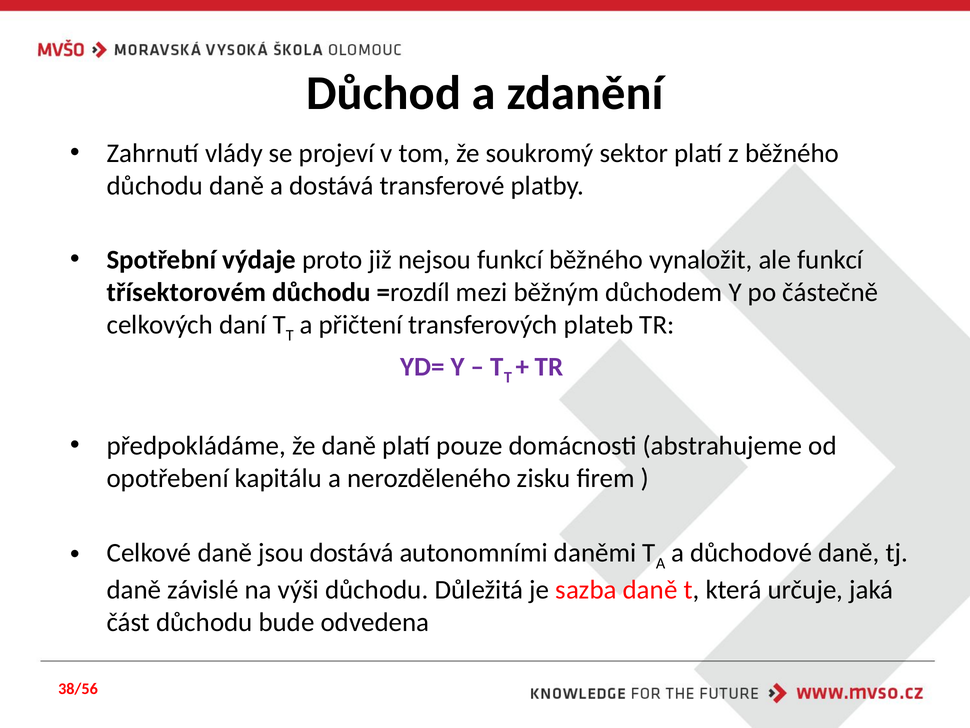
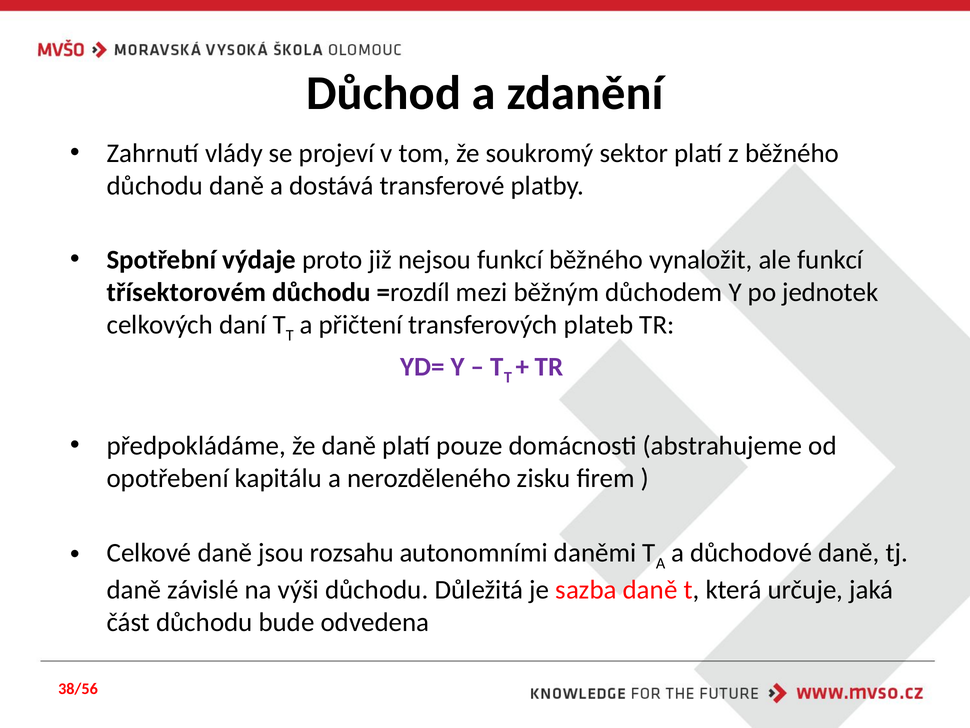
částečně: částečně -> jednotek
jsou dostává: dostává -> rozsahu
